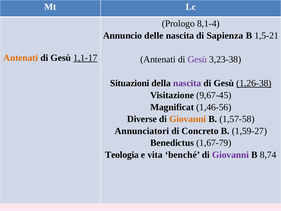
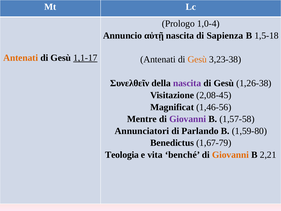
8,1-4: 8,1-4 -> 1,0-4
delle: delle -> αὐτῇ
1,5-21: 1,5-21 -> 1,5-18
Gesù at (197, 59) colour: purple -> orange
Situazioni: Situazioni -> Συνελθεῖν
1,26-38 underline: present -> none
9,67-45: 9,67-45 -> 2,08-45
Diverse: Diverse -> Mentre
Giovanni at (188, 119) colour: orange -> purple
Concreto: Concreto -> Parlando
1,59-27: 1,59-27 -> 1,59-80
Giovanni at (230, 155) colour: purple -> orange
8,74: 8,74 -> 2,21
